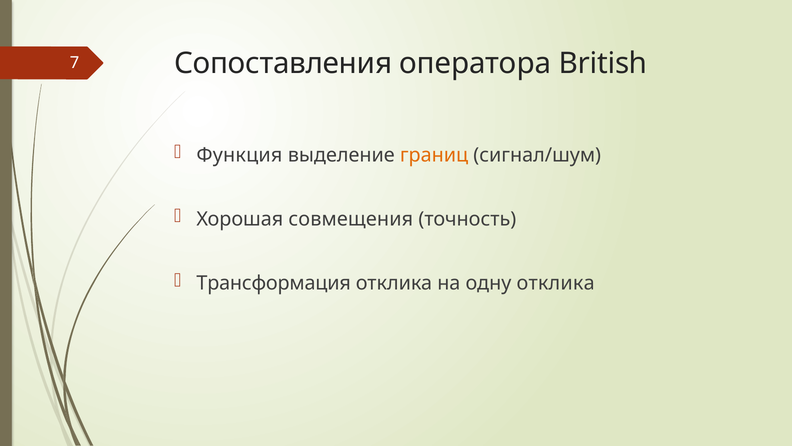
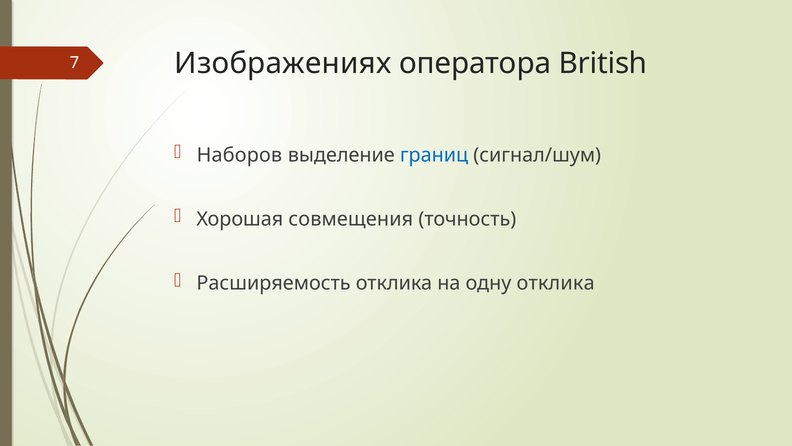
Сопоставления: Сопоставления -> Изображениях
Функция: Функция -> Наборов
границ colour: orange -> blue
Трансформация: Трансформация -> Расширяемость
